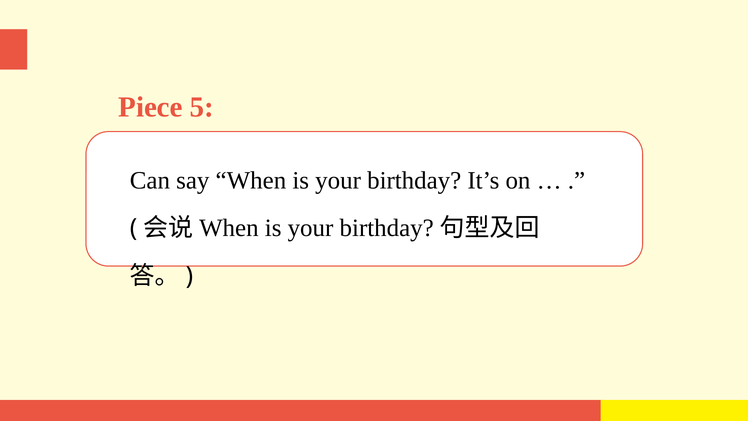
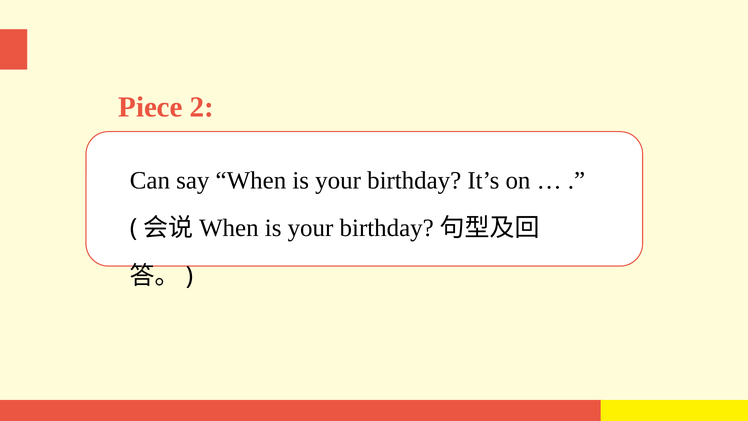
5: 5 -> 2
